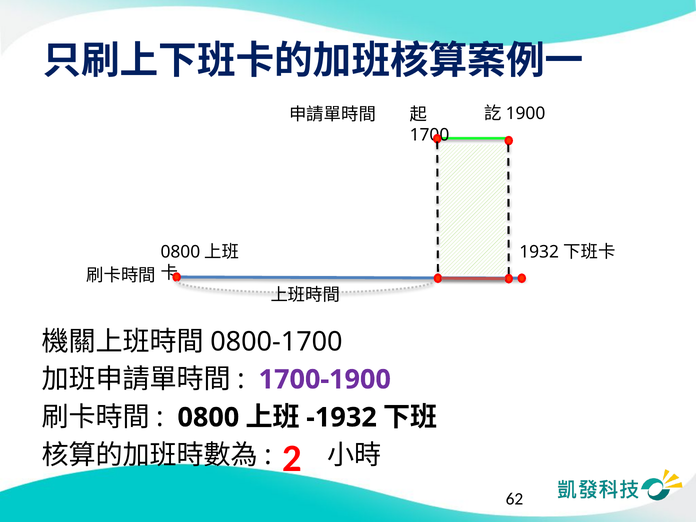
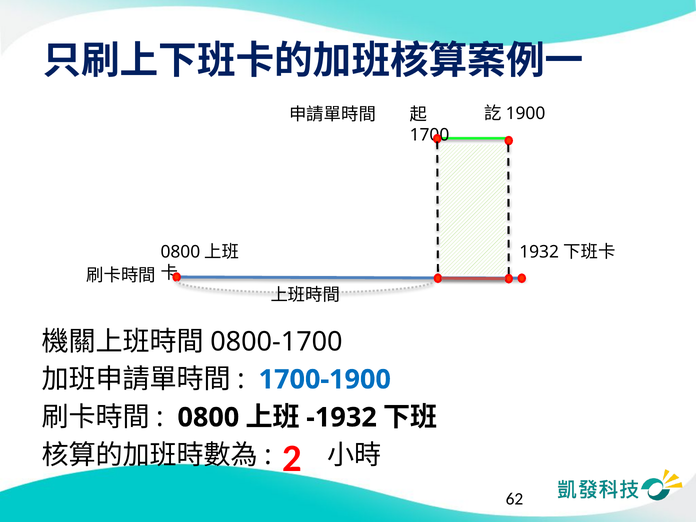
1700-1900 colour: purple -> blue
